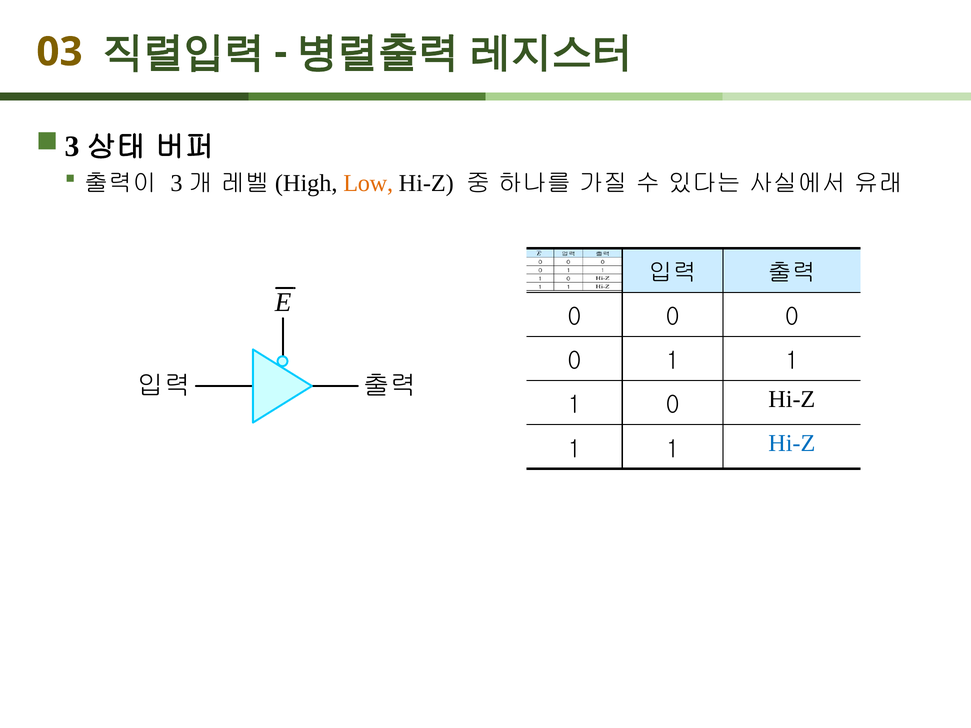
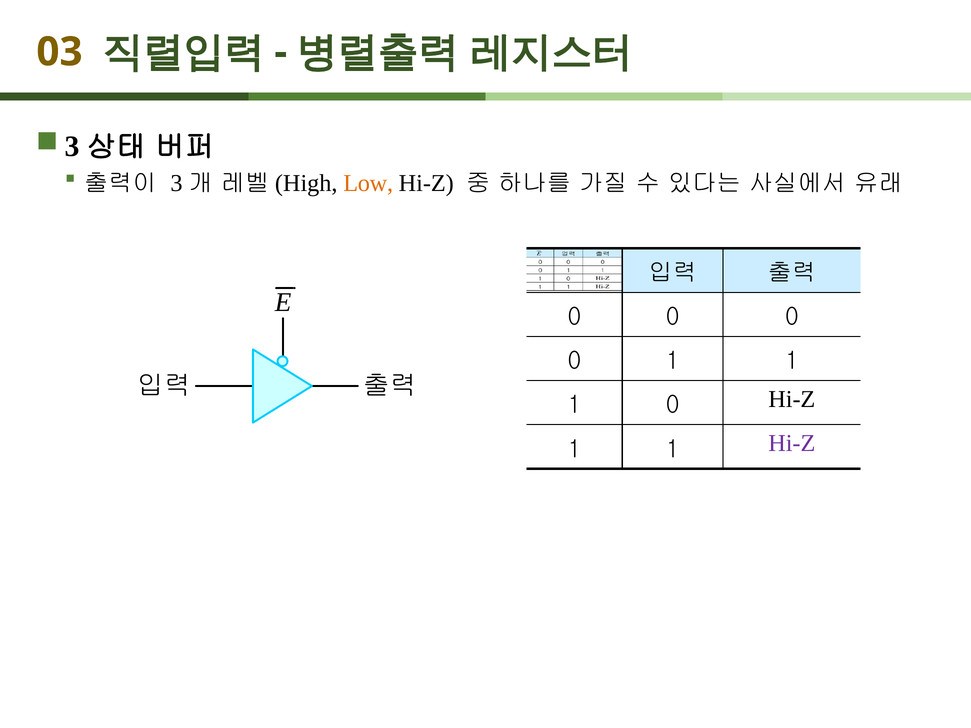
Hi-Z at (792, 443) colour: blue -> purple
